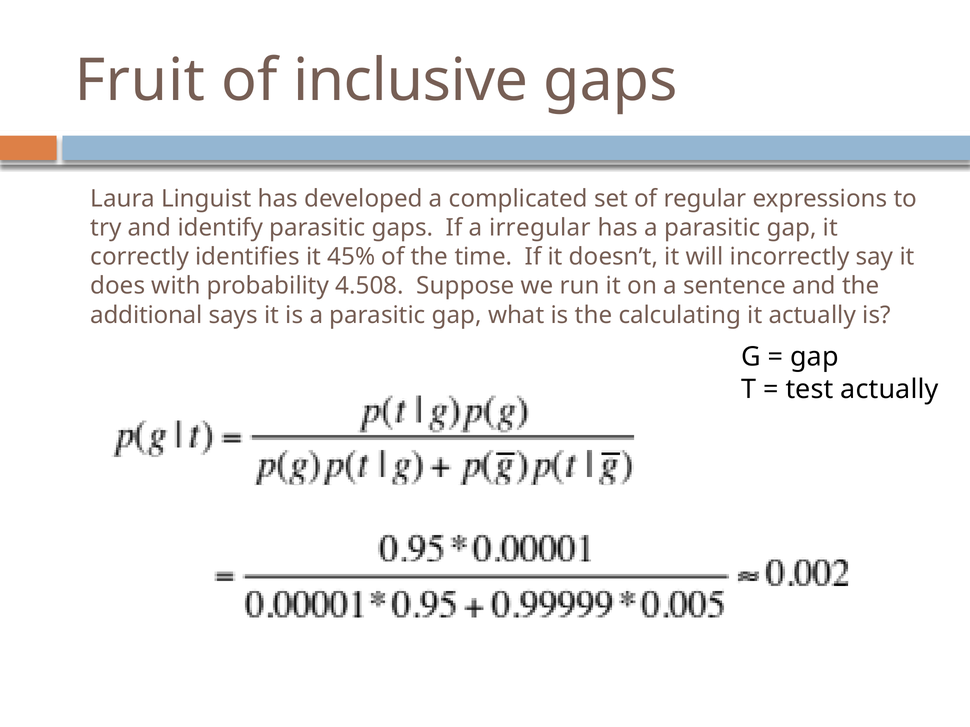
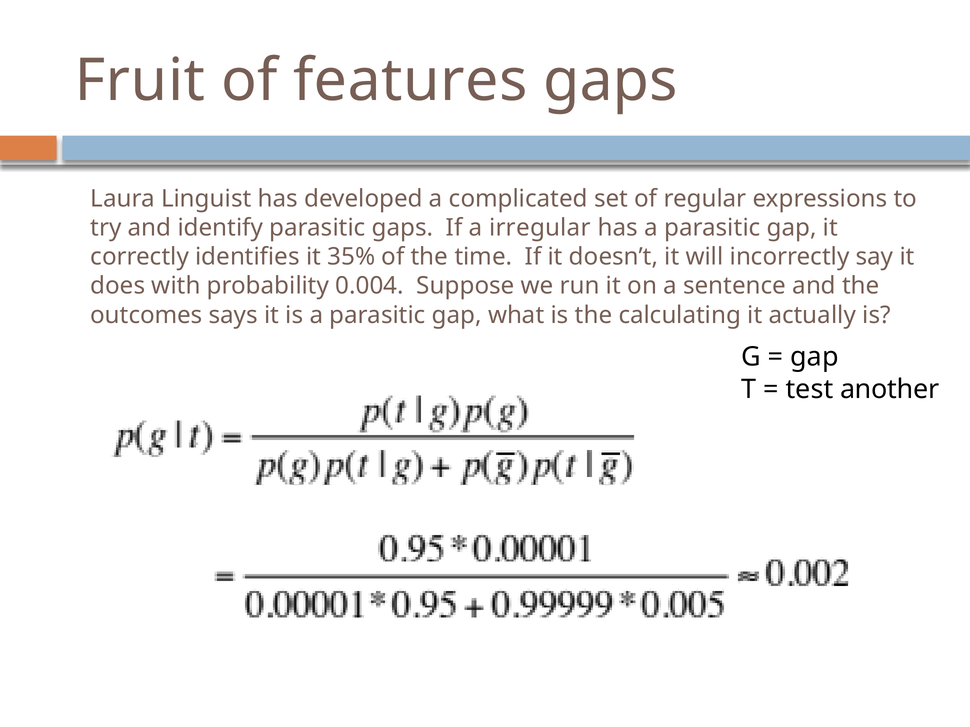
inclusive: inclusive -> features
45%: 45% -> 35%
4.508: 4.508 -> 0.004
additional: additional -> outcomes
test actually: actually -> another
